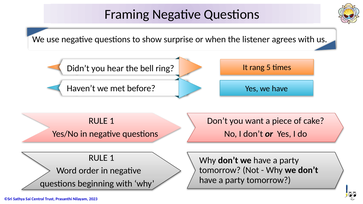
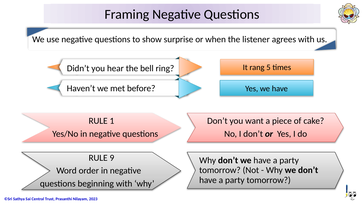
1 at (112, 158): 1 -> 9
